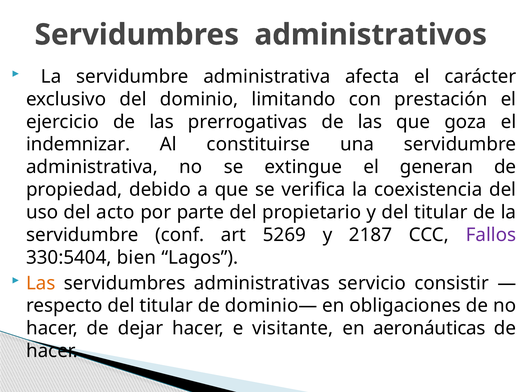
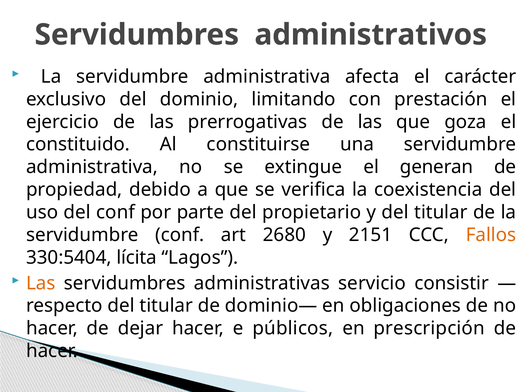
indemnizar: indemnizar -> constituido
del acto: acto -> conf
5269: 5269 -> 2680
2187: 2187 -> 2151
Fallos colour: purple -> orange
bien: bien -> lícita
visitante: visitante -> públicos
aeronáuticas: aeronáuticas -> prescripción
